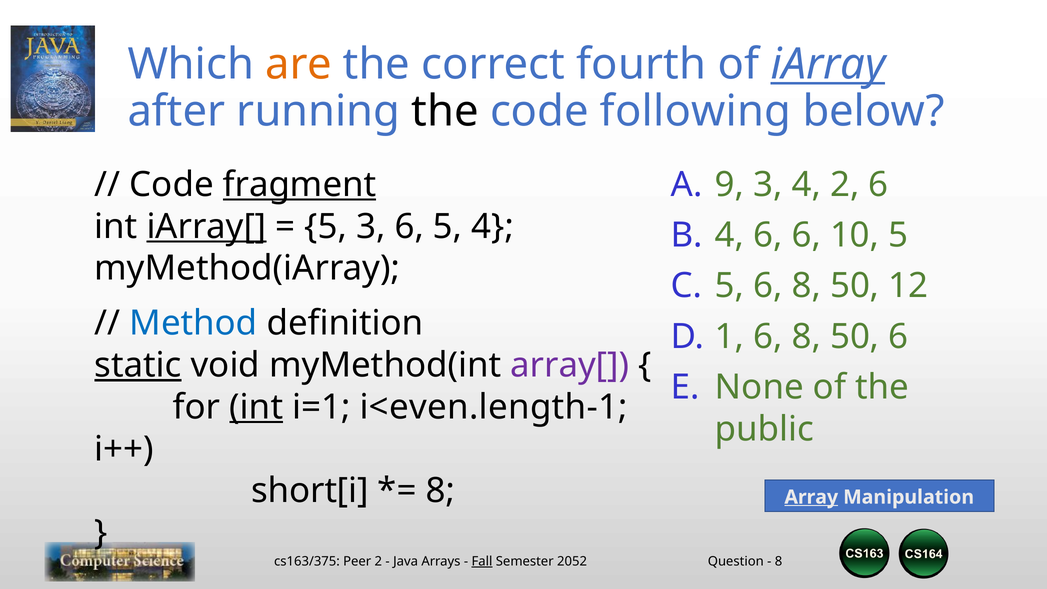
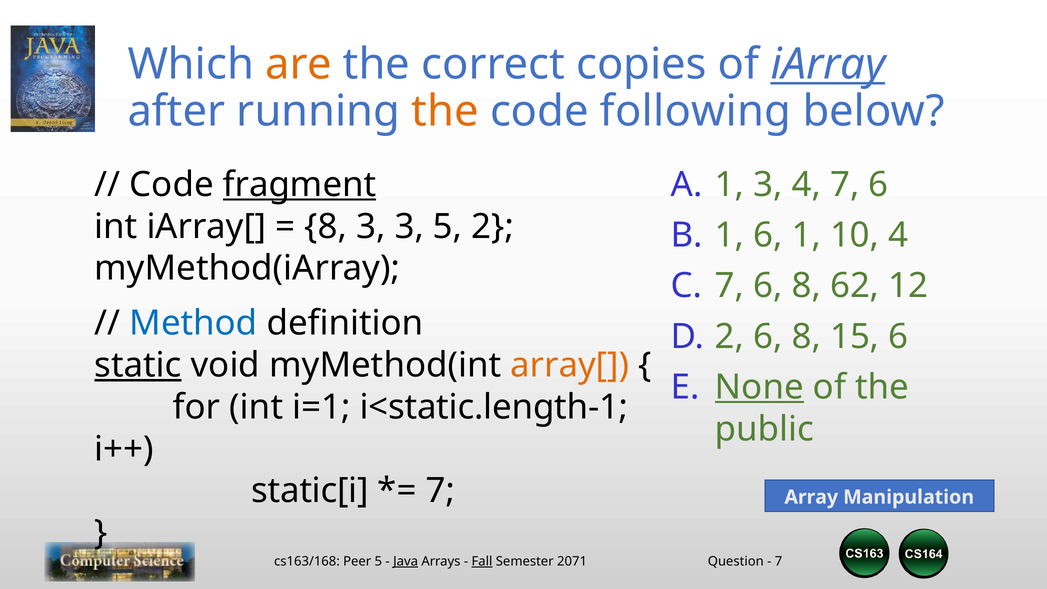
fourth: fourth -> copies
the at (445, 112) colour: black -> orange
9 at (730, 185): 9 -> 1
4 2: 2 -> 7
iArray[ underline: present -> none
5 at (326, 226): 5 -> 8
3 6: 6 -> 3
5 4: 4 -> 2
4 at (730, 235): 4 -> 1
6 6: 6 -> 1
10 5: 5 -> 4
5 at (730, 286): 5 -> 7
50 at (855, 286): 50 -> 62
1 at (730, 337): 1 -> 2
50 at (855, 337): 50 -> 15
array[ colour: purple -> orange
None underline: none -> present
int at (256, 407) underline: present -> none
i<even.length-1: i<even.length-1 -> i<static.length-1
short[i: short[i -> static[i
8 at (440, 491): 8 -> 7
Array underline: present -> none
cs163/375: cs163/375 -> cs163/168
Peer 2: 2 -> 5
Java underline: none -> present
2052: 2052 -> 2071
8 at (779, 561): 8 -> 7
